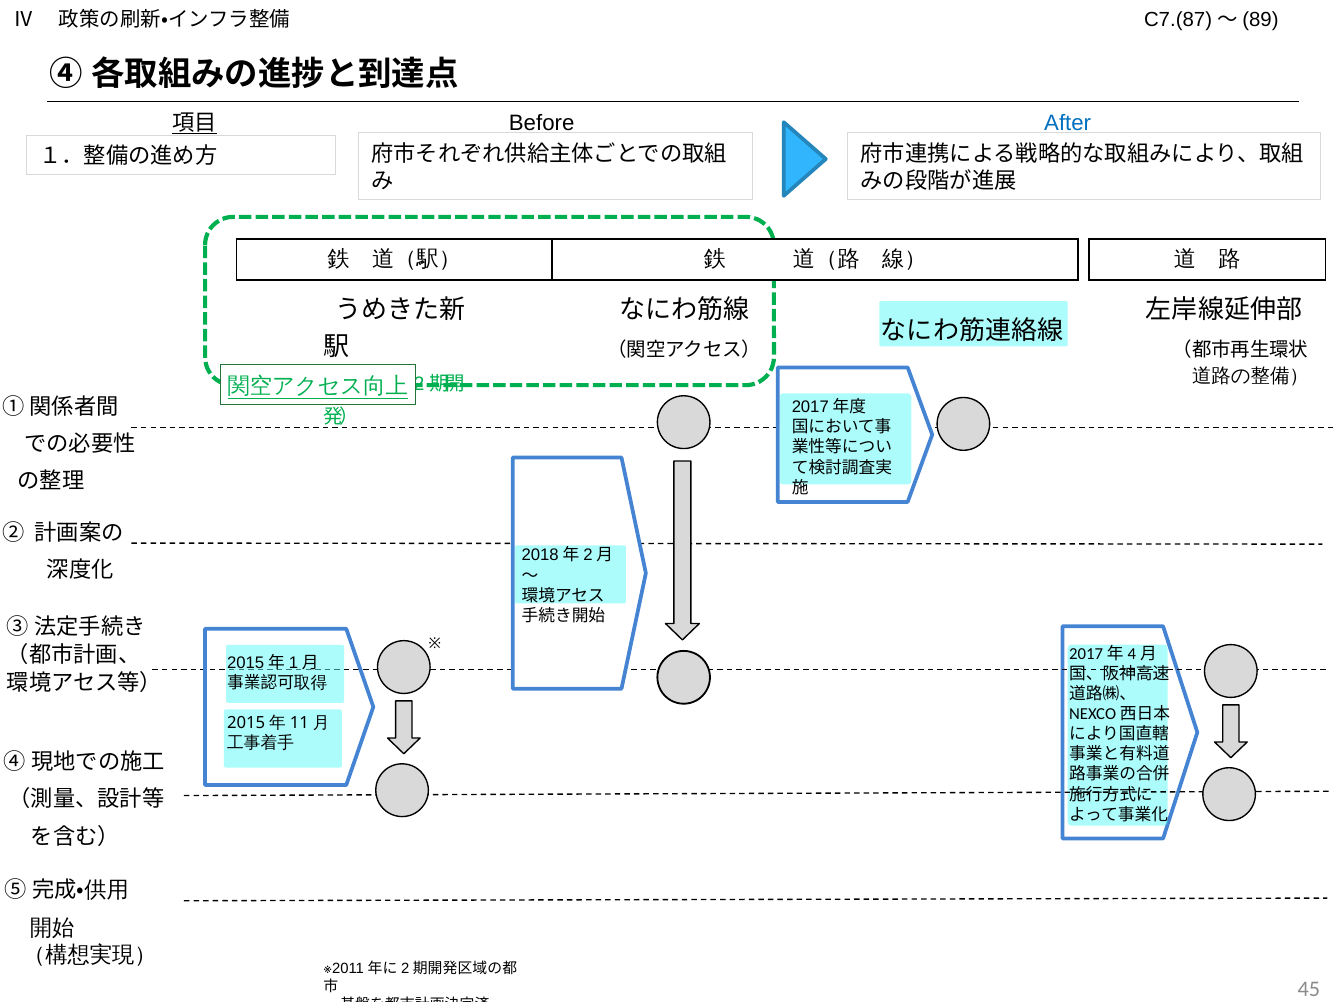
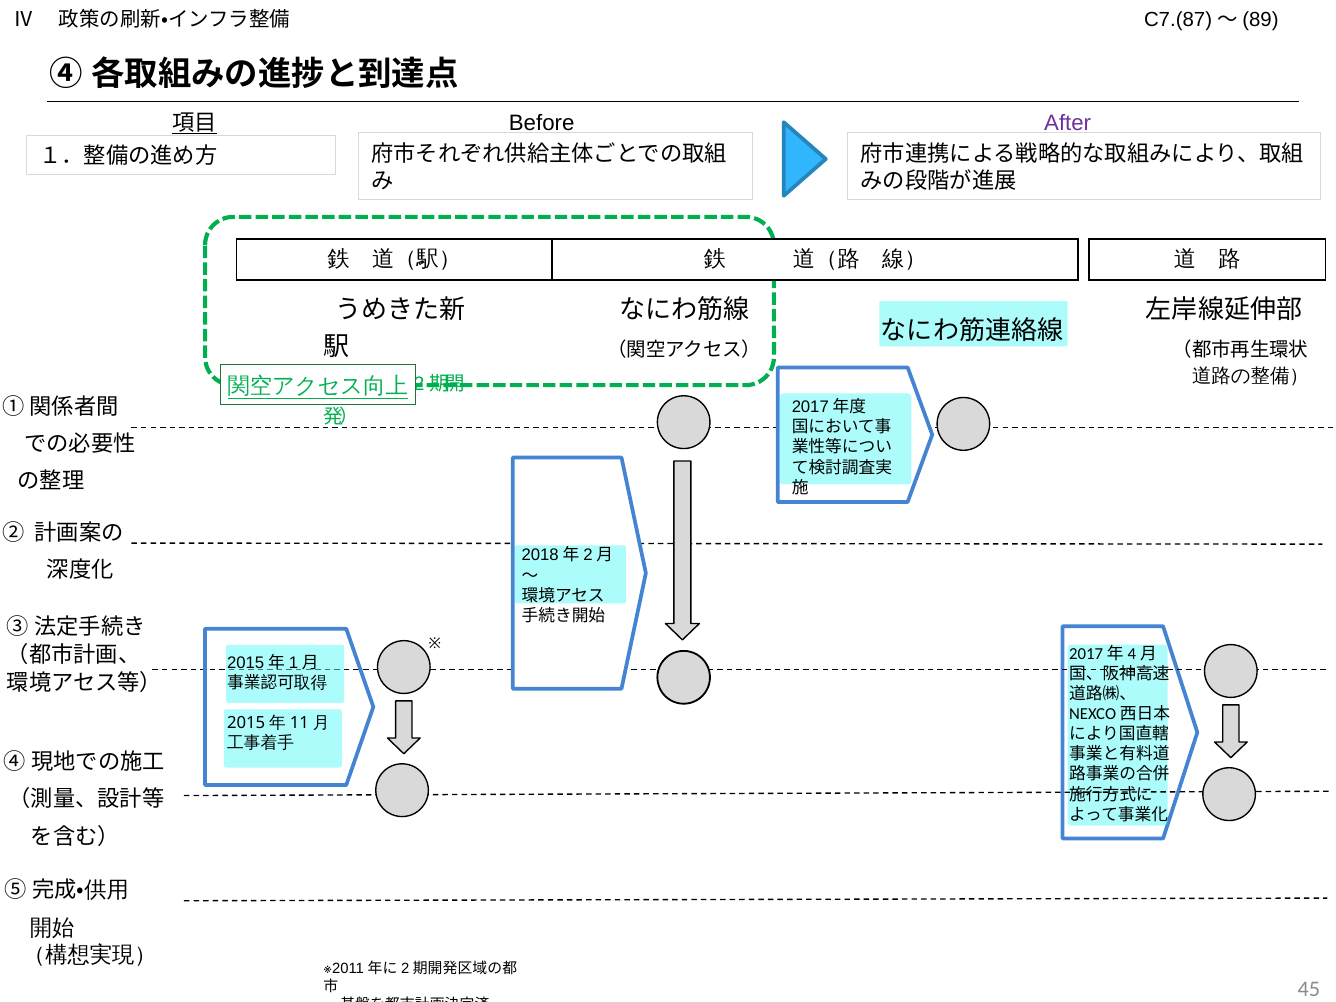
After colour: blue -> purple
